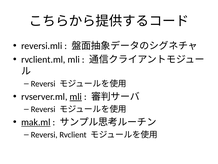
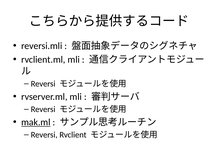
mli at (76, 96) underline: present -> none
